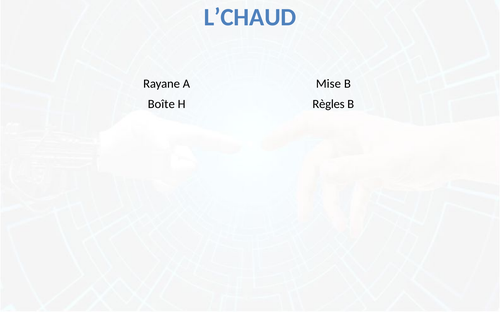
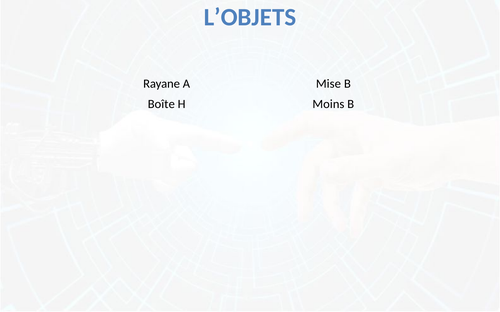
L’CHAUD: L’CHAUD -> L’OBJETS
Règles: Règles -> Moins
